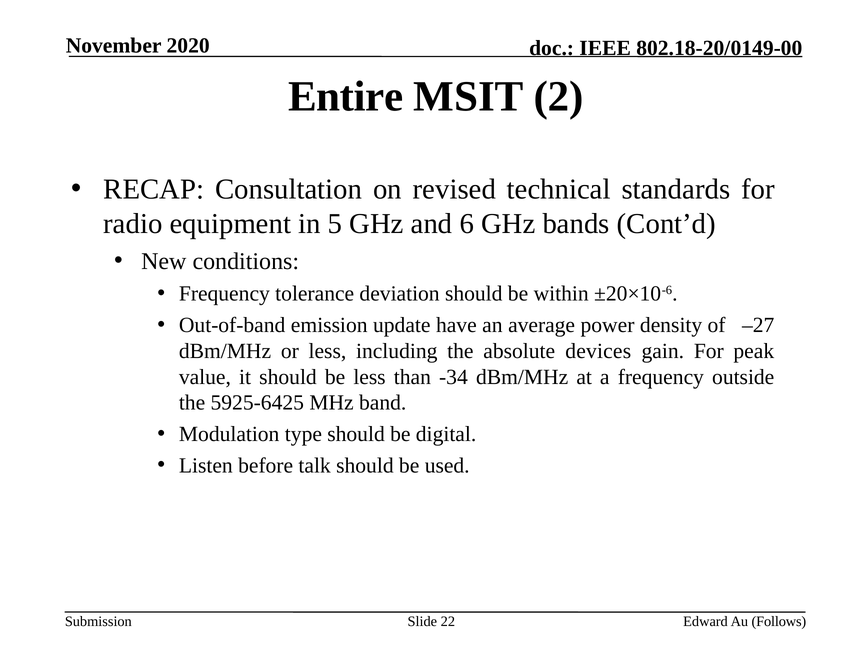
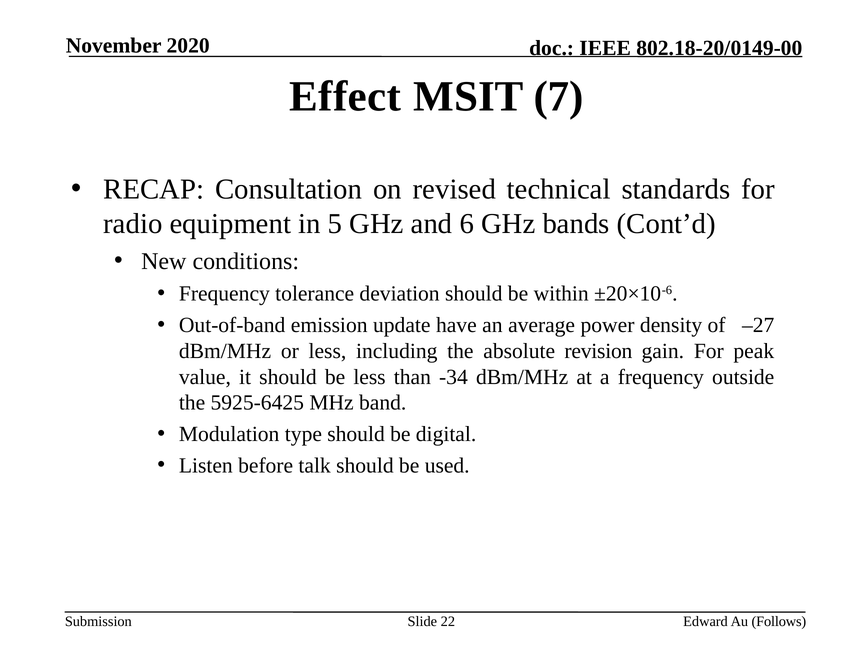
Entire: Entire -> Effect
2: 2 -> 7
devices: devices -> revision
